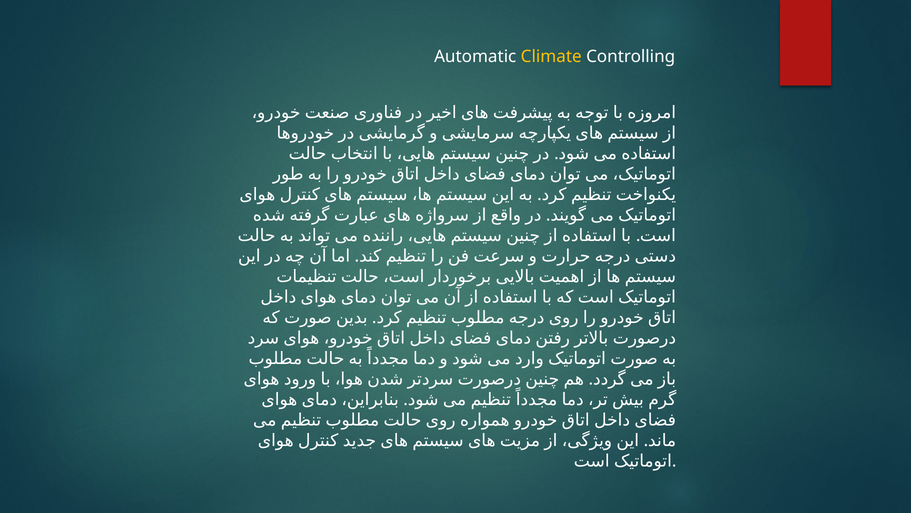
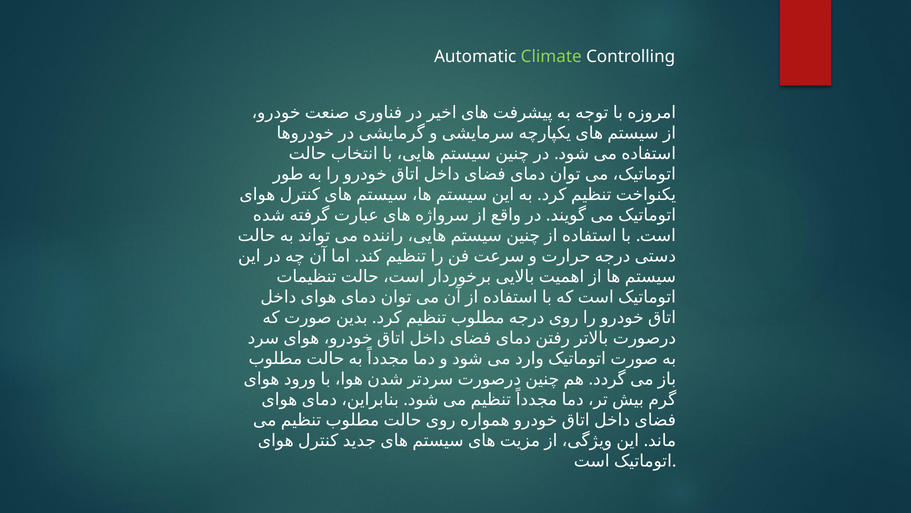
Climate colour: yellow -> light green
